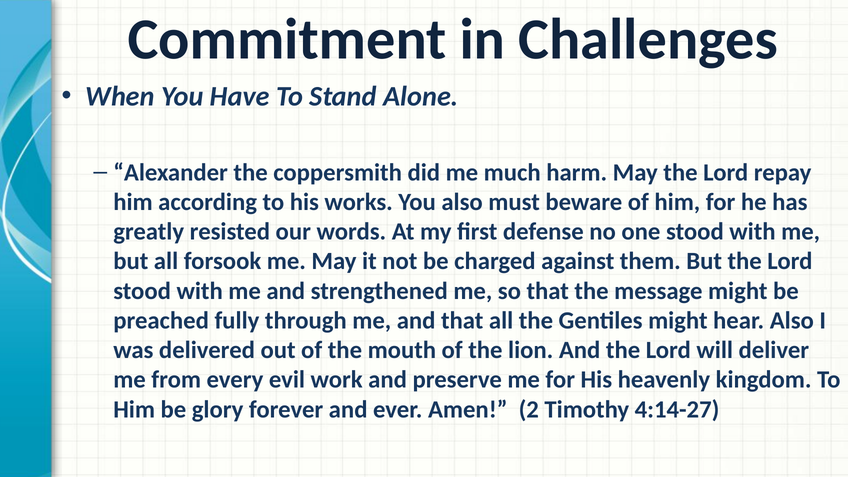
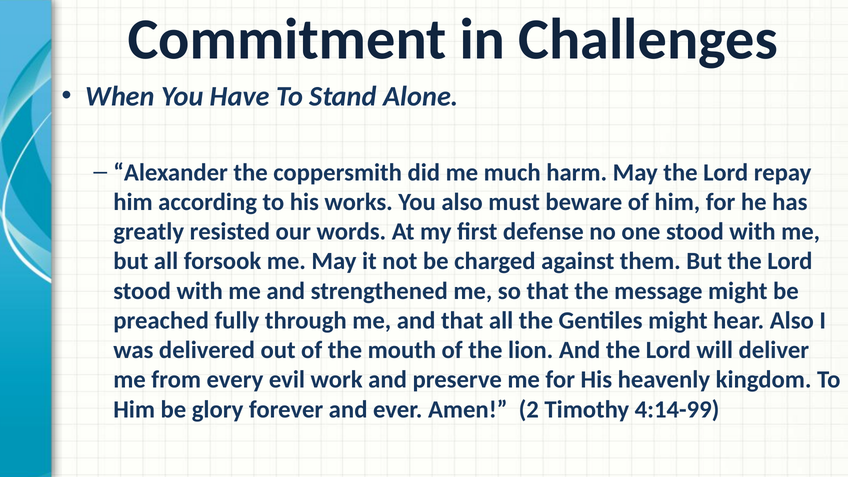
4:14-27: 4:14-27 -> 4:14-99
